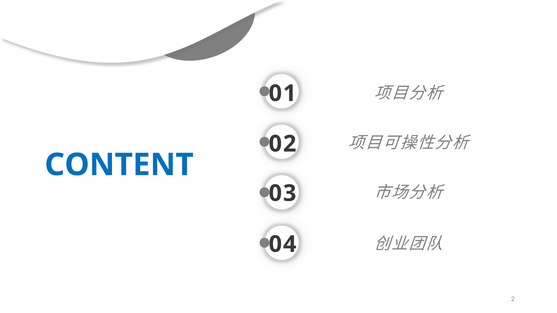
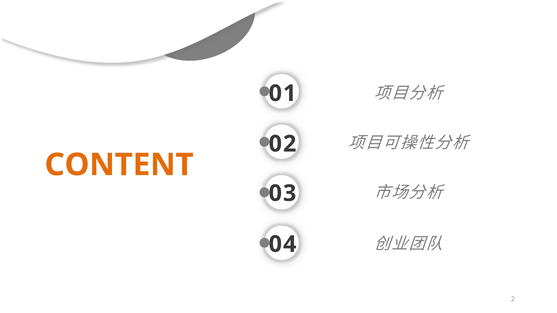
CONTENT colour: blue -> orange
